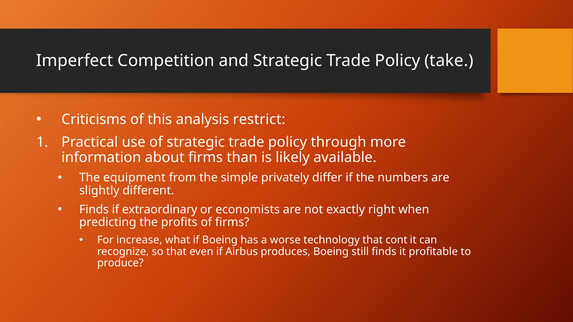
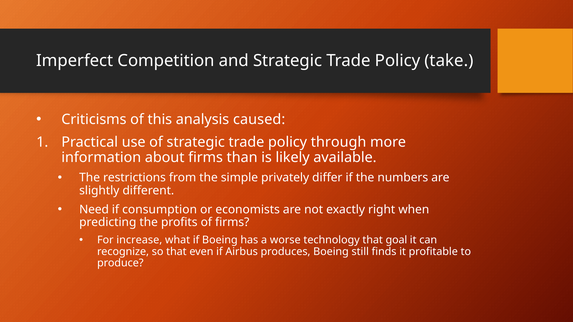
restrict: restrict -> caused
equipment: equipment -> restrictions
Finds at (94, 210): Finds -> Need
extraordinary: extraordinary -> consumption
cont: cont -> goal
